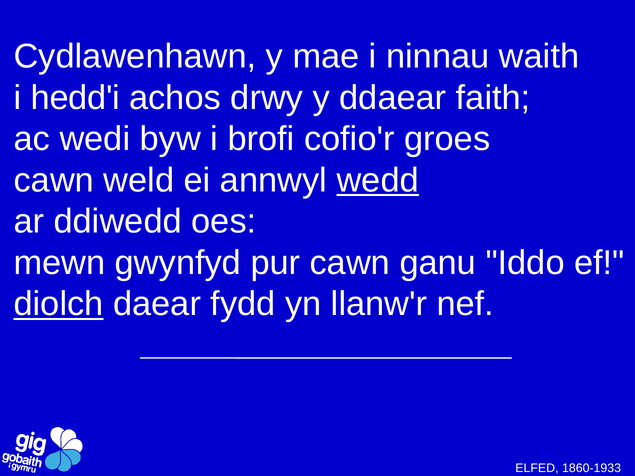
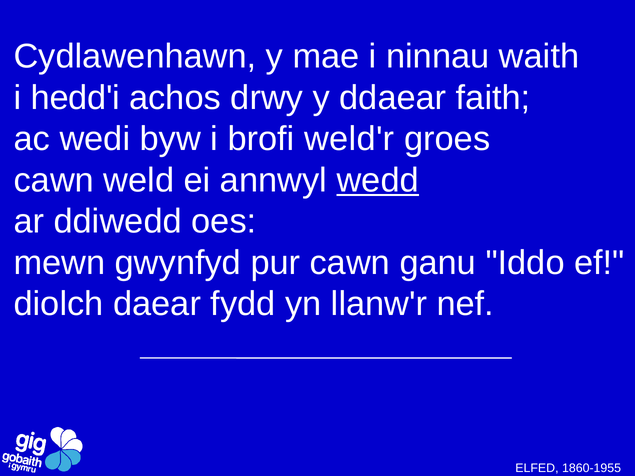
cofio'r: cofio'r -> weld'r
diolch underline: present -> none
1860-1933: 1860-1933 -> 1860-1955
